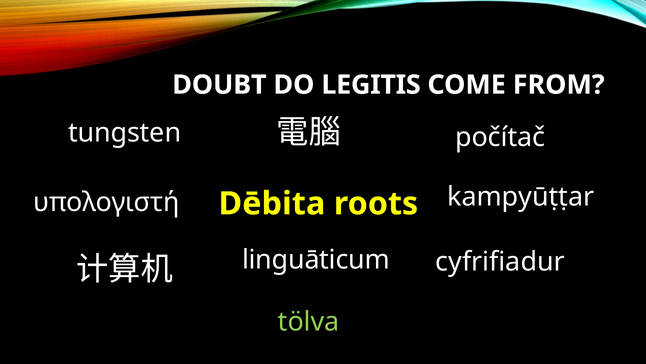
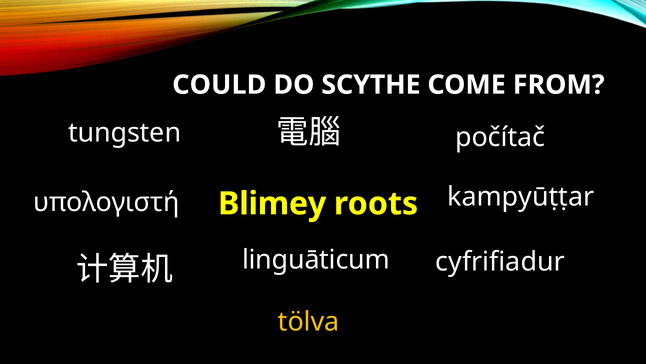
DOUBT: DOUBT -> COULD
LEGITIS: LEGITIS -> SCYTHE
Dēbita: Dēbita -> Blimey
tölva colour: light green -> yellow
